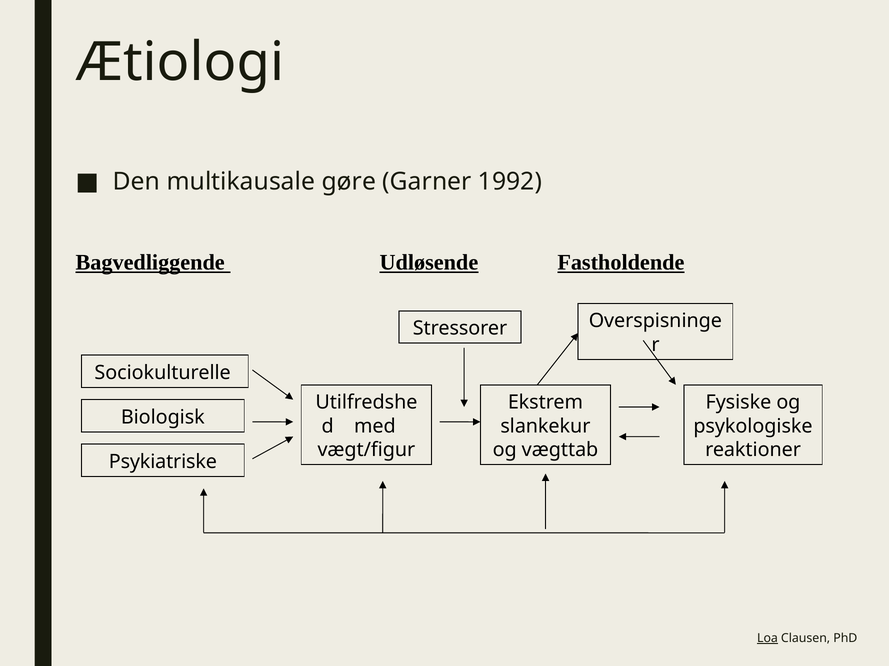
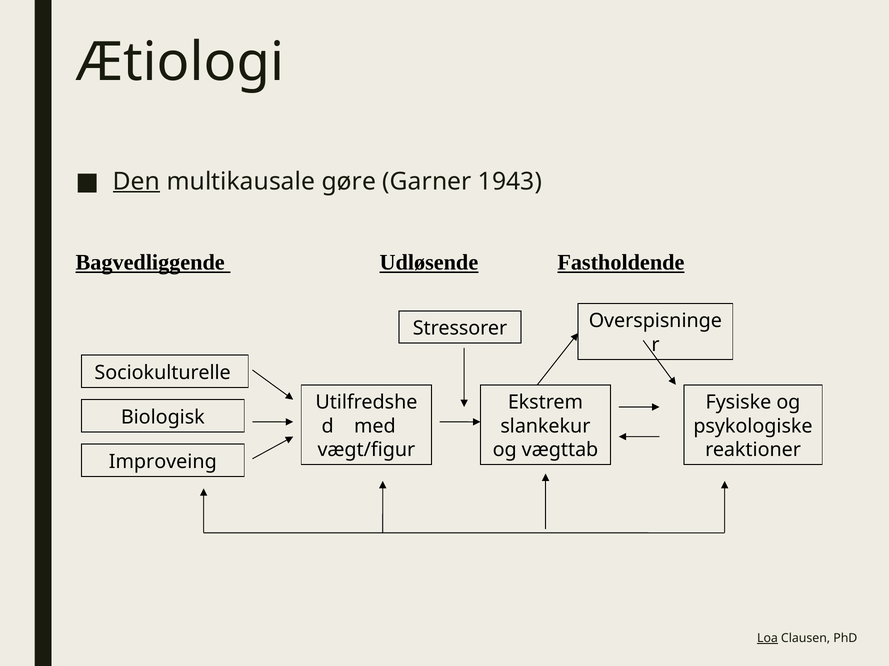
Den underline: none -> present
1992: 1992 -> 1943
Psykiatriske: Psykiatriske -> Improveing
